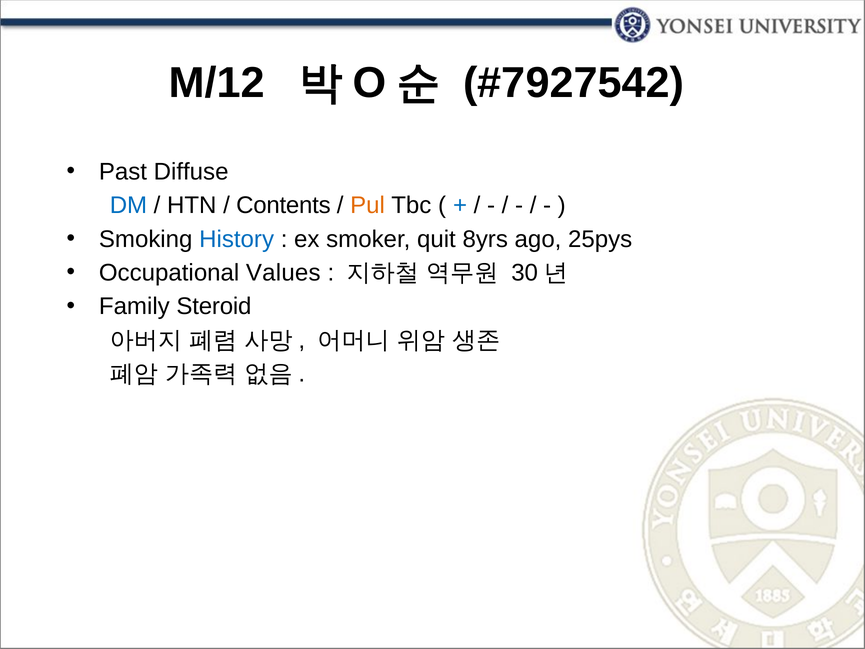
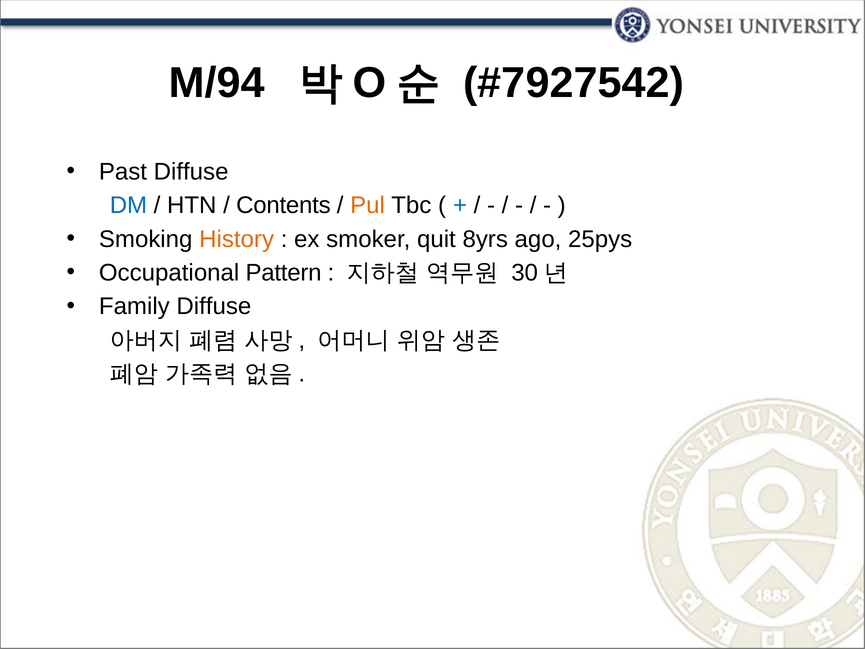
M/12: M/12 -> M/94
History colour: blue -> orange
Values: Values -> Pattern
Family Steroid: Steroid -> Diffuse
